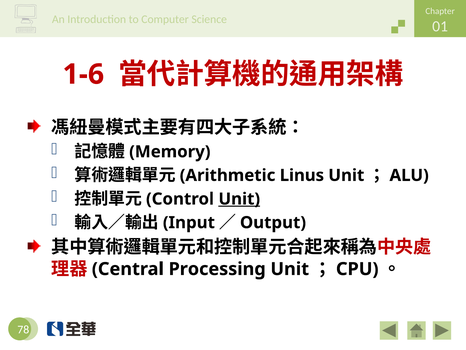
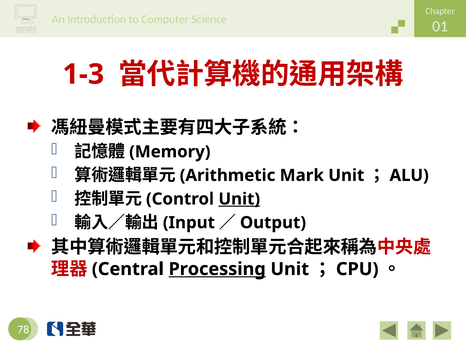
1-6: 1-6 -> 1-3
Linus: Linus -> Mark
Processing underline: none -> present
